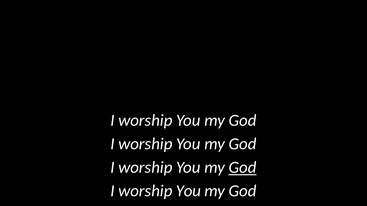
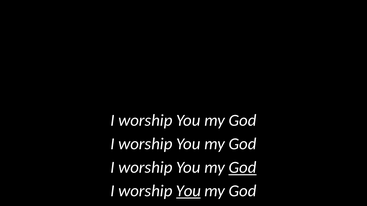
You at (188, 191) underline: none -> present
